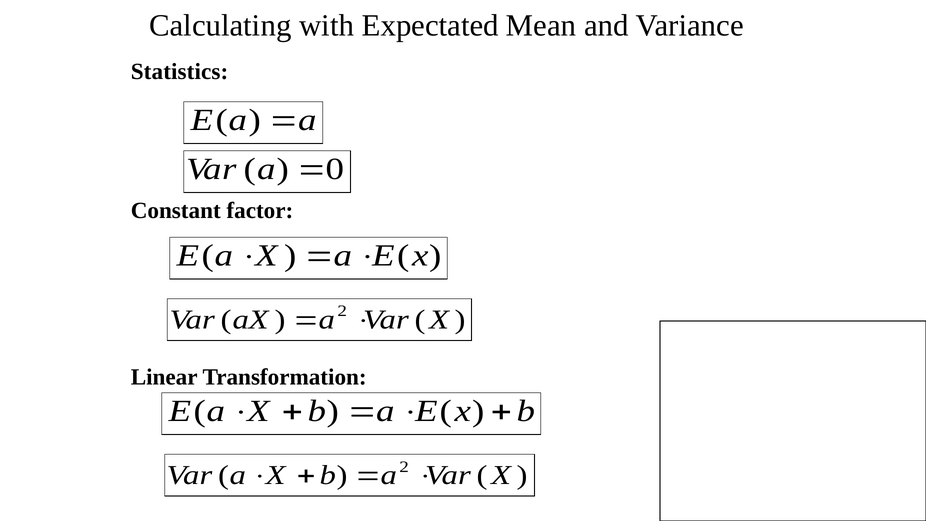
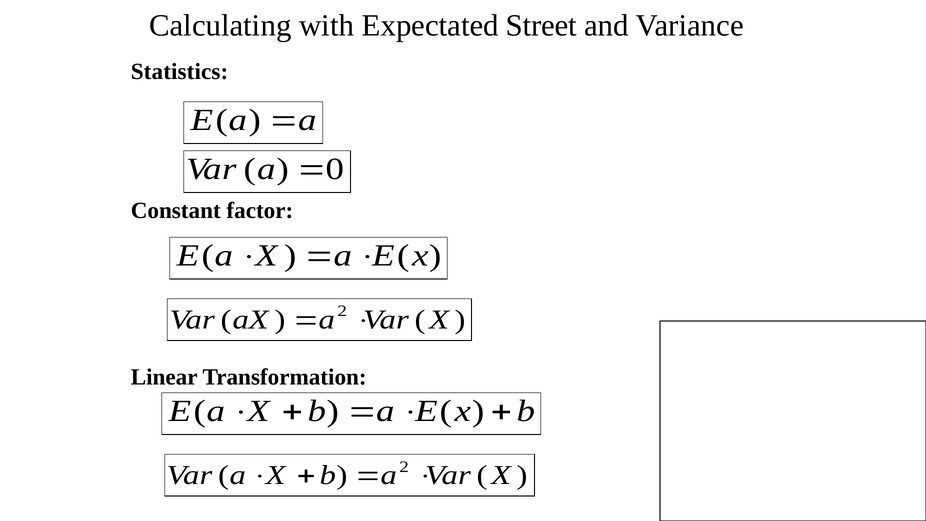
Mean: Mean -> Street
